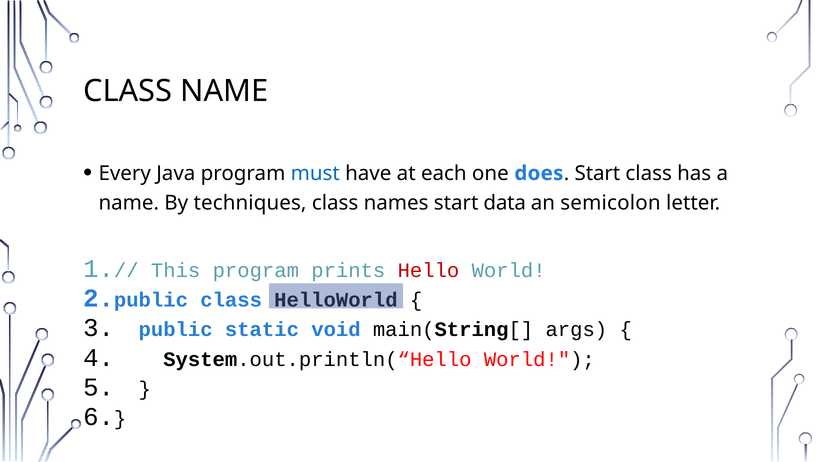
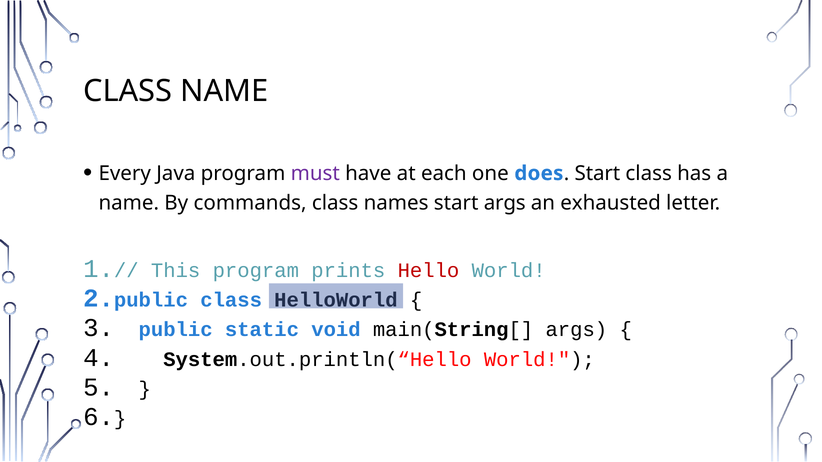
must colour: blue -> purple
techniques: techniques -> commands
start data: data -> args
semicolon: semicolon -> exhausted
